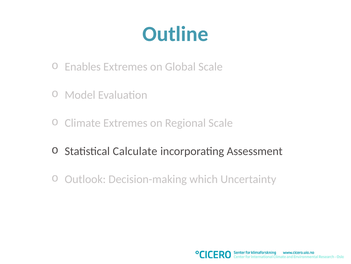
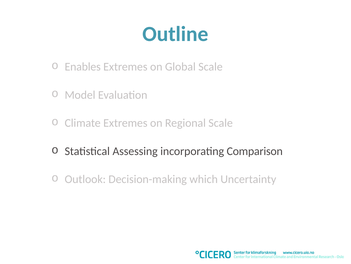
Calculate: Calculate -> Assessing
Assessment: Assessment -> Comparison
